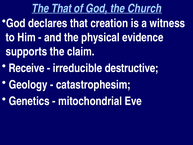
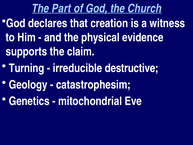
The That: That -> Part
Receive: Receive -> Turning
